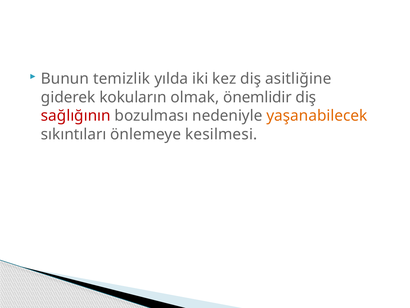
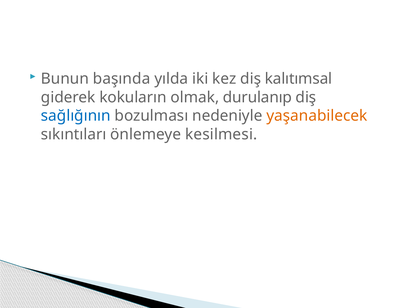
temizlik: temizlik -> başında
asitliğine: asitliğine -> kalıtımsal
önemlidir: önemlidir -> durulanıp
sağlığının colour: red -> blue
